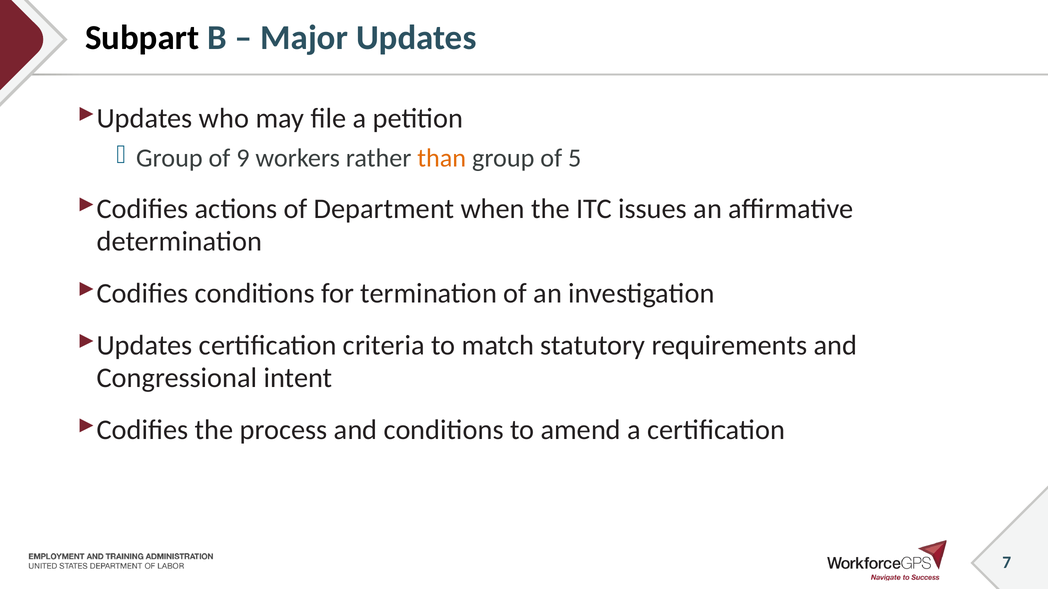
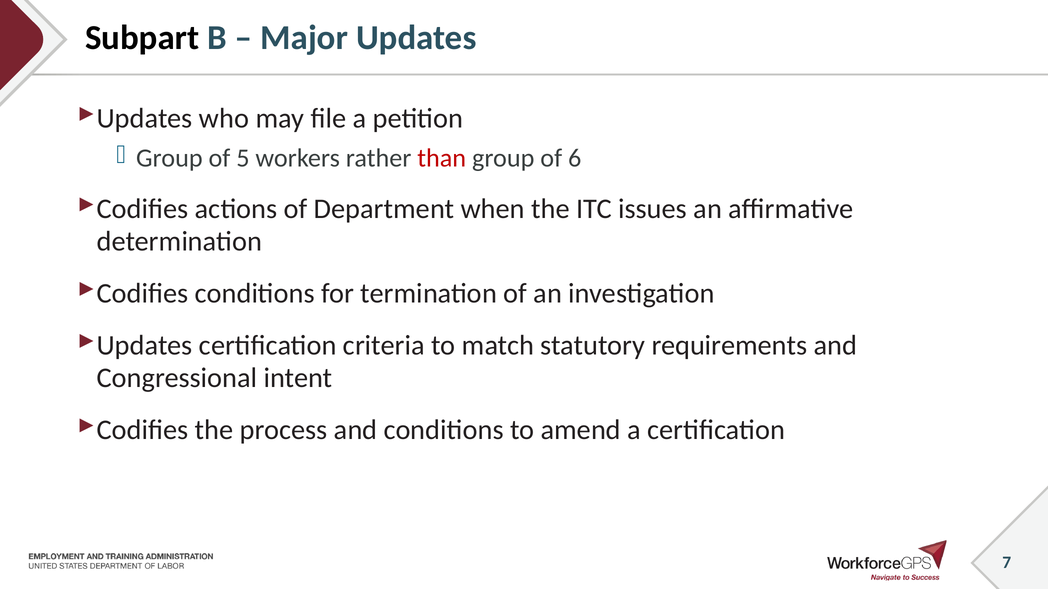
9: 9 -> 5
than colour: orange -> red
5: 5 -> 6
